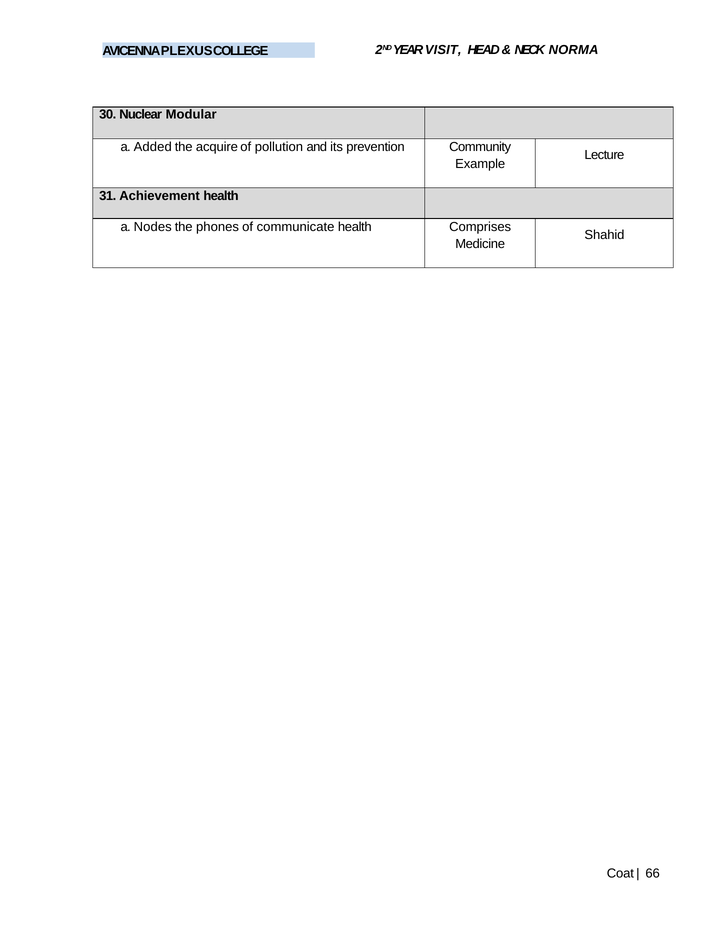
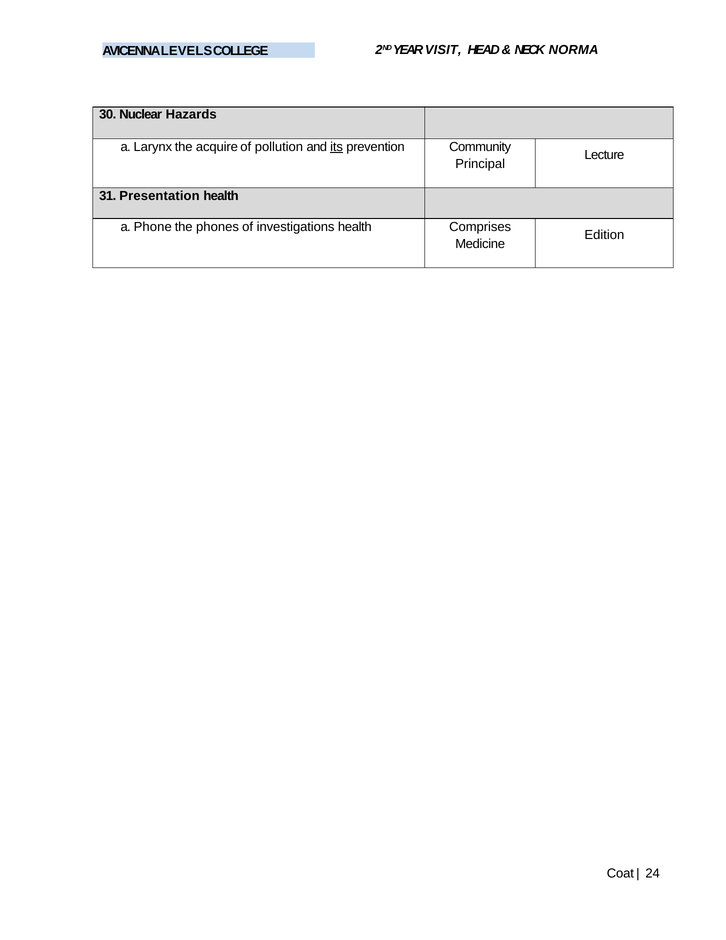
PLEXUS: PLEXUS -> LEVELS
Modular: Modular -> Hazards
Added: Added -> Larynx
its underline: none -> present
Example: Example -> Principal
Achievement: Achievement -> Presentation
Nodes: Nodes -> Phone
communicate: communicate -> investigations
Shahid: Shahid -> Edition
66: 66 -> 24
